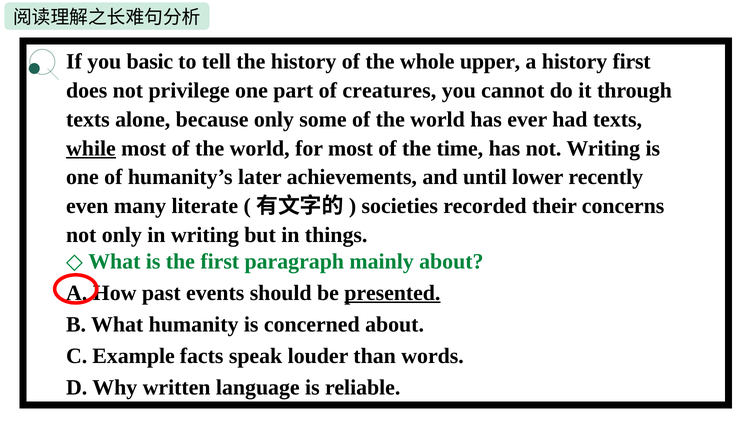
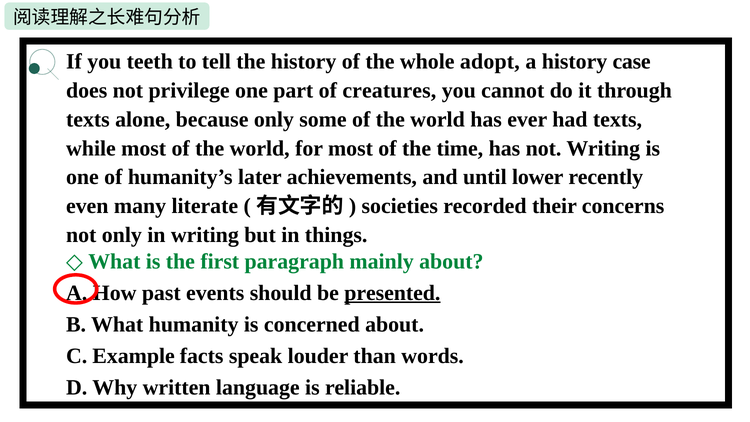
basic: basic -> teeth
upper: upper -> adopt
history first: first -> case
while underline: present -> none
